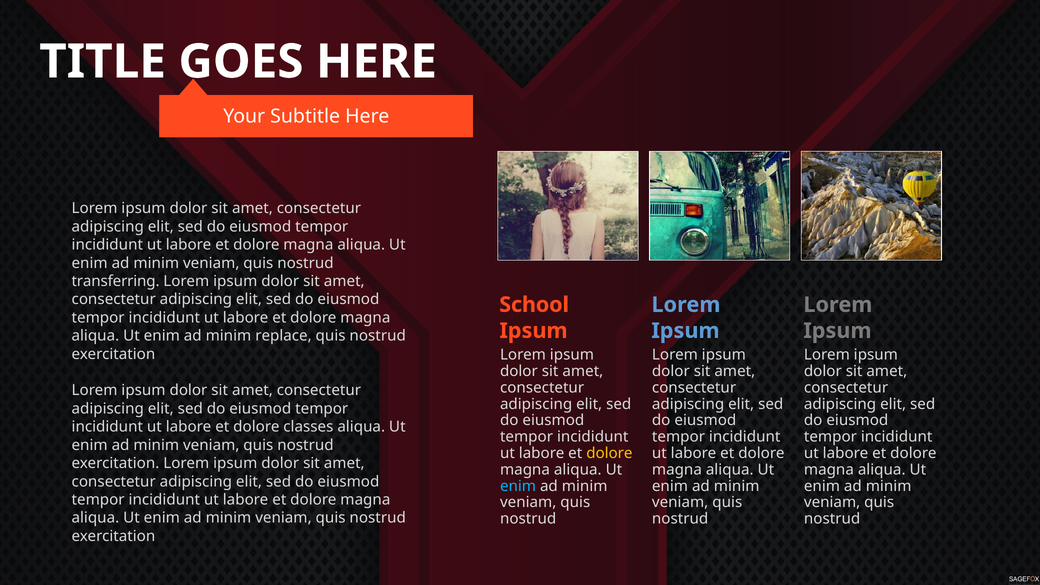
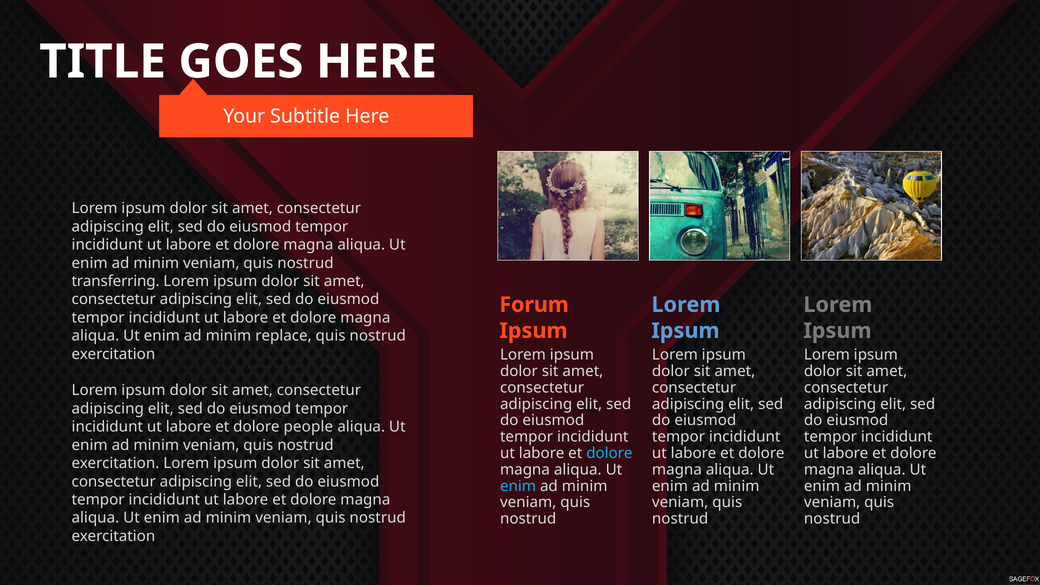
School: School -> Forum
classes: classes -> people
dolore at (609, 453) colour: yellow -> light blue
